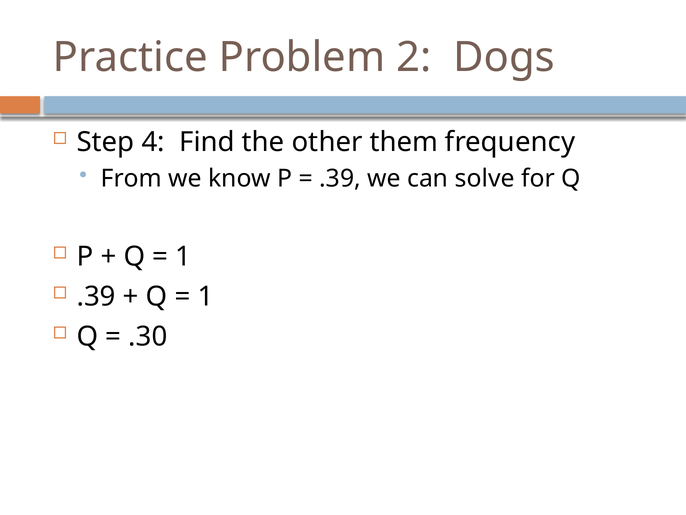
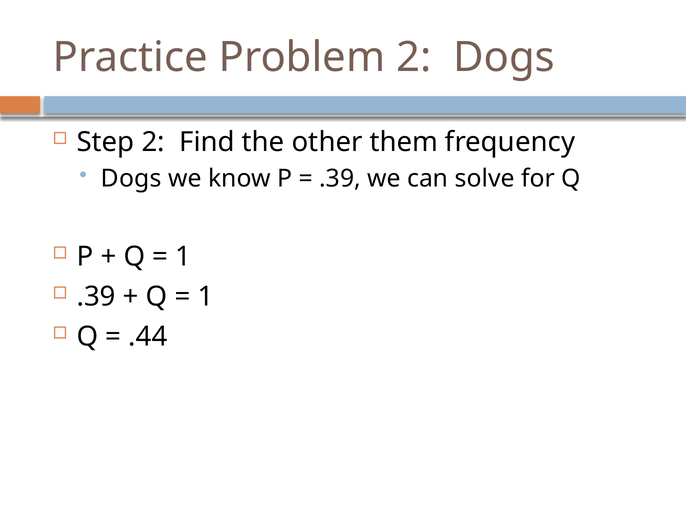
Step 4: 4 -> 2
From at (131, 178): From -> Dogs
.30: .30 -> .44
